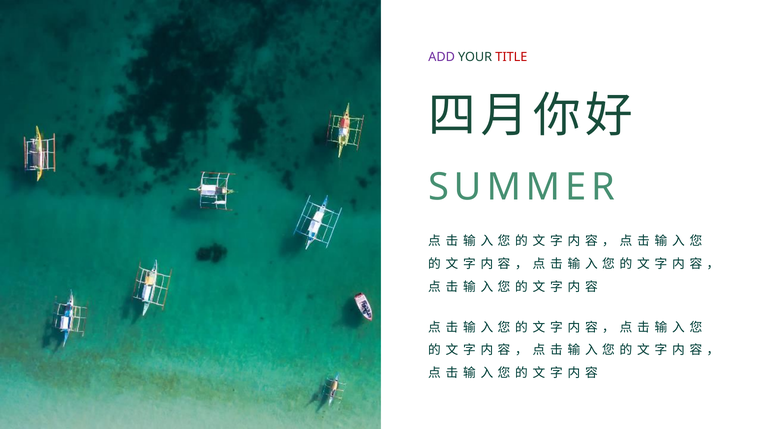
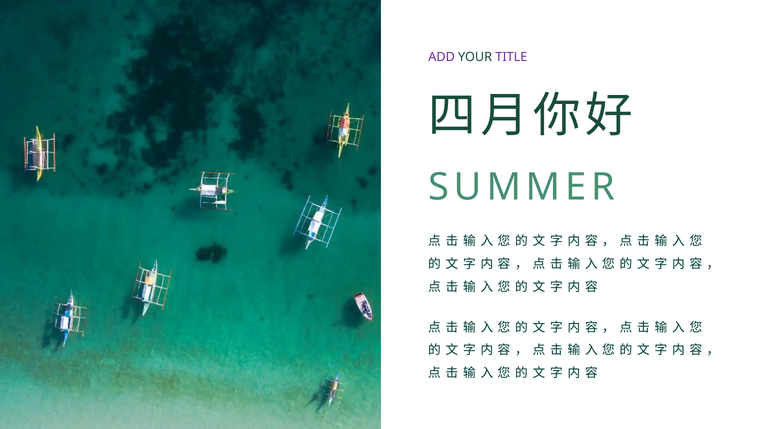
TITLE colour: red -> purple
